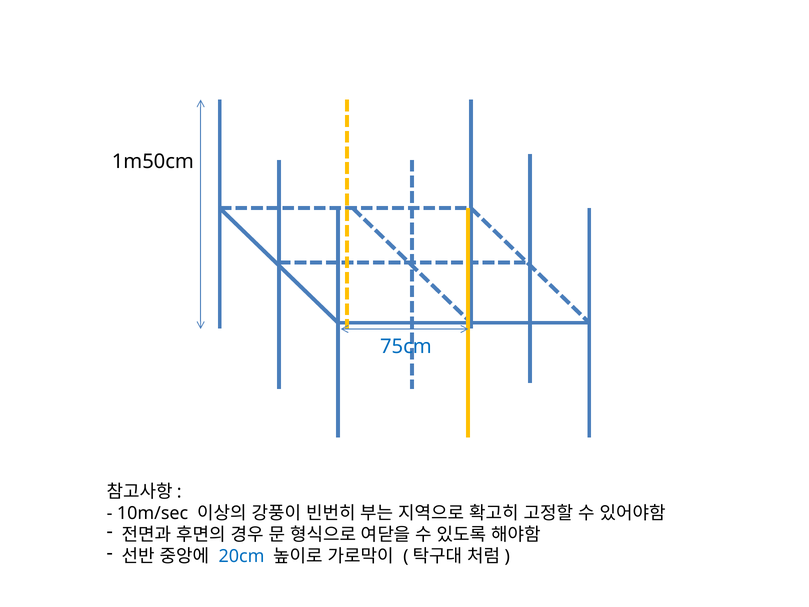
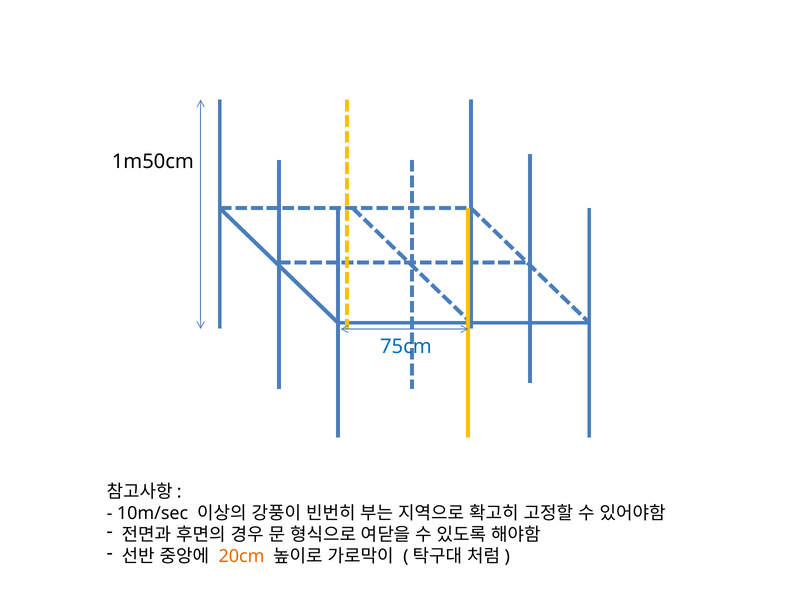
20cm colour: blue -> orange
